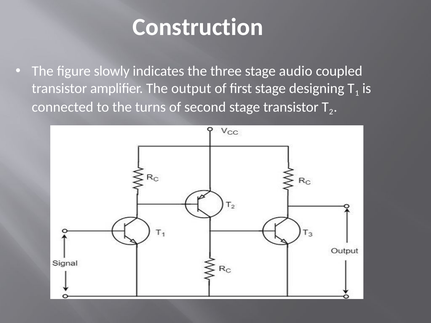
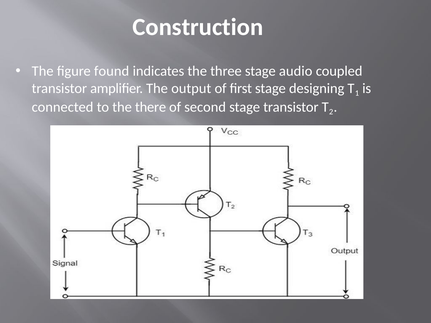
slowly: slowly -> found
turns: turns -> there
